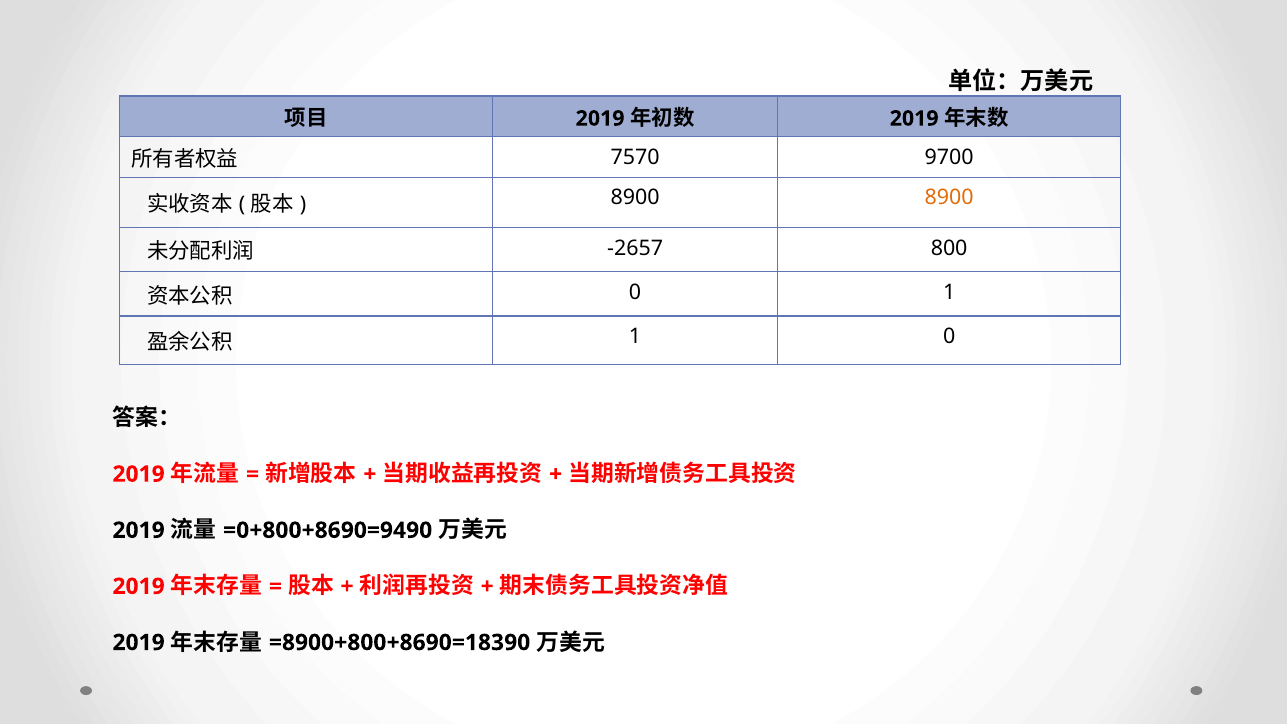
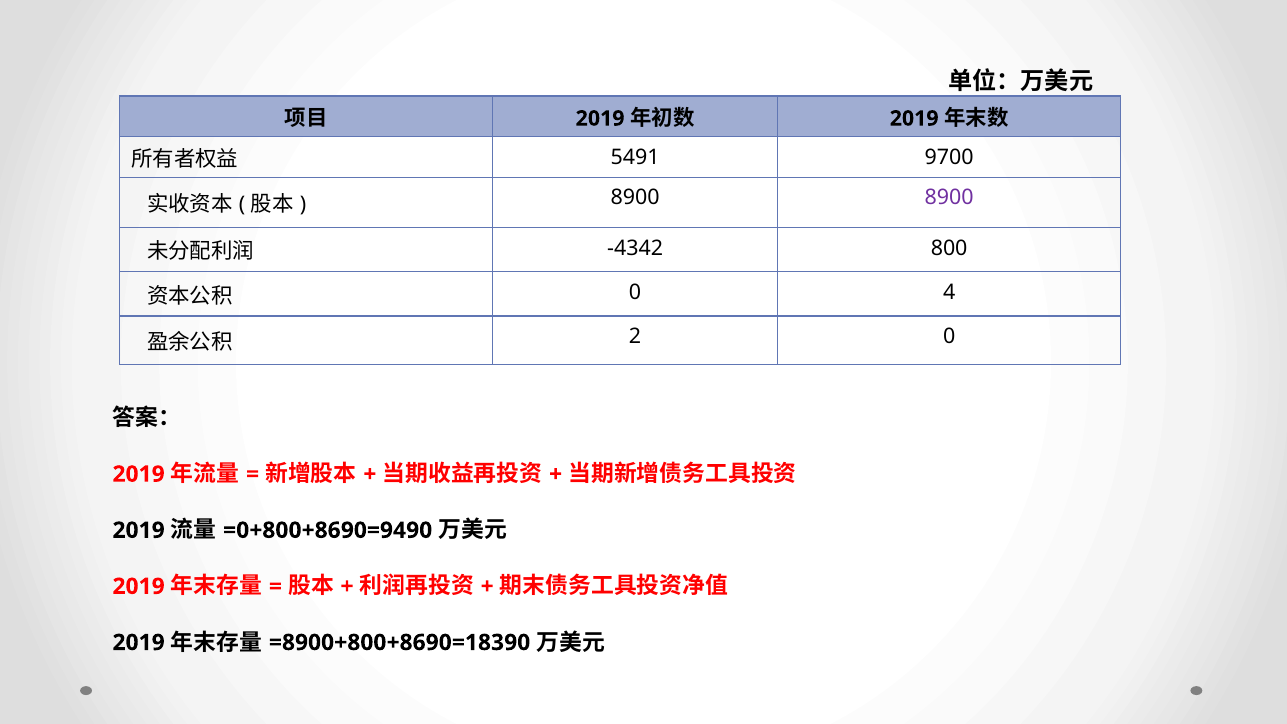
7570: 7570 -> 5491
8900 at (949, 198) colour: orange -> purple
-2657: -2657 -> -4342
0 1: 1 -> 4
1 at (635, 337): 1 -> 2
